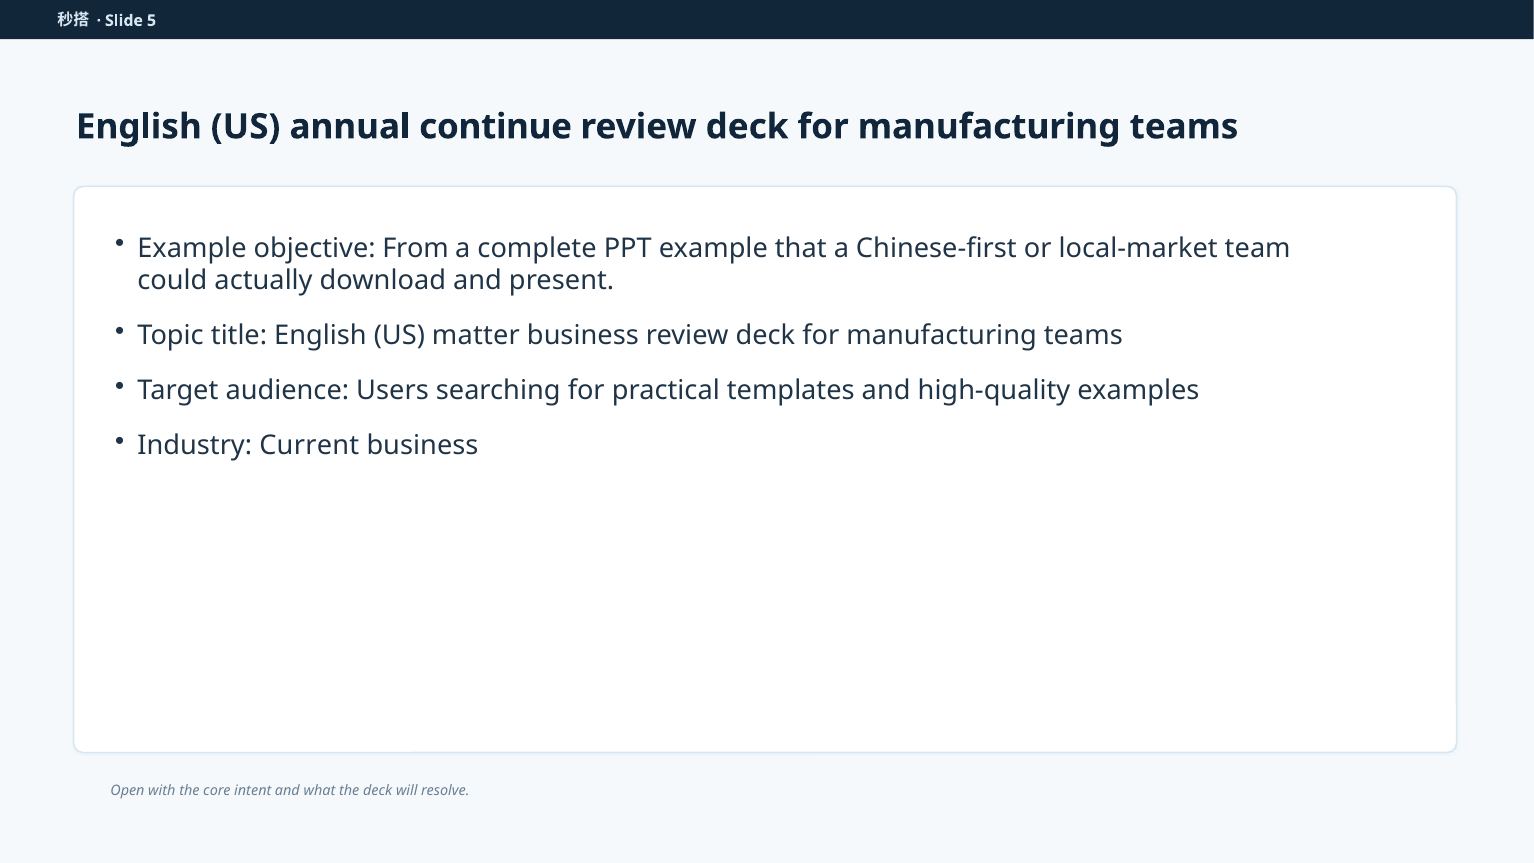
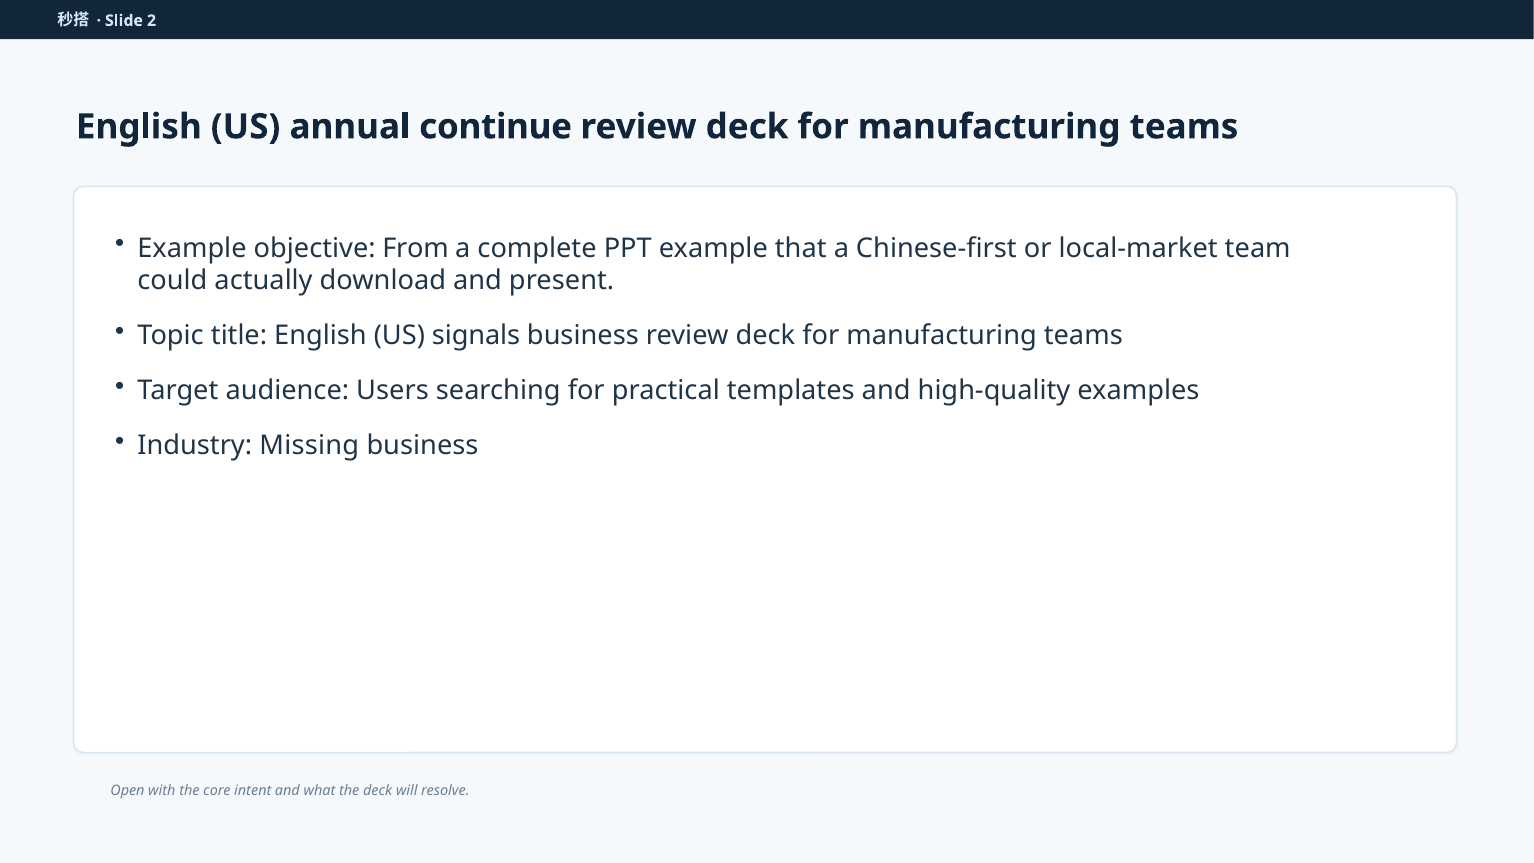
5: 5 -> 2
matter: matter -> signals
Current: Current -> Missing
